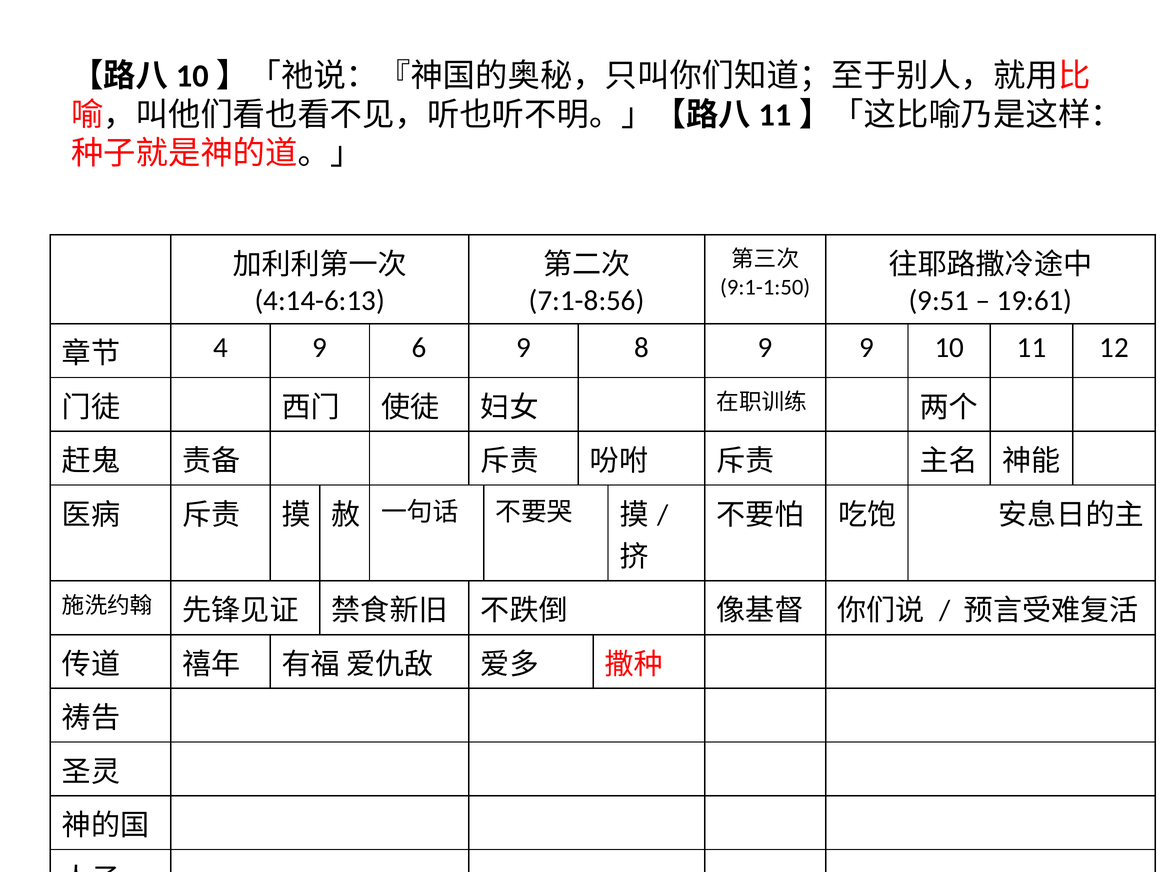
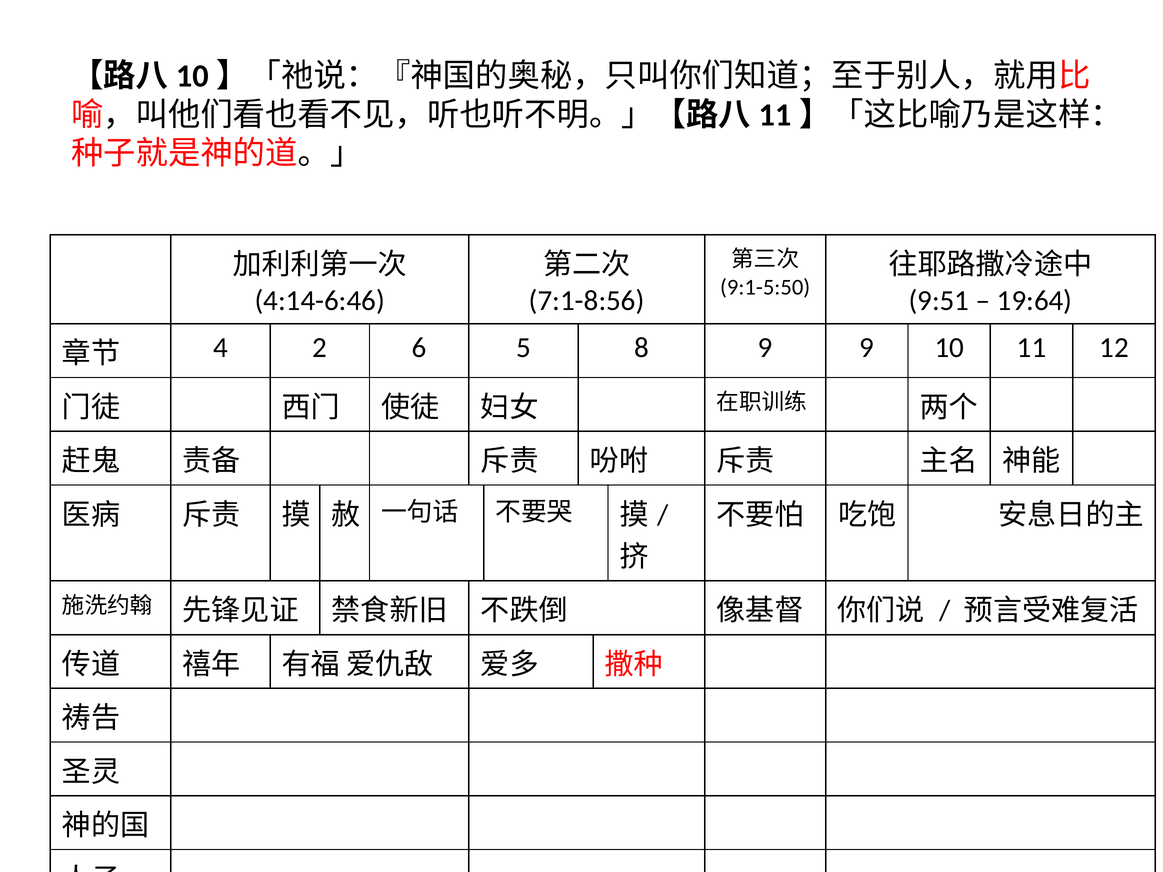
9:1-1:50: 9:1-1:50 -> 9:1-5:50
4:14-6:13: 4:14-6:13 -> 4:14-6:46
19:61: 19:61 -> 19:64
4 9: 9 -> 2
6 9: 9 -> 5
